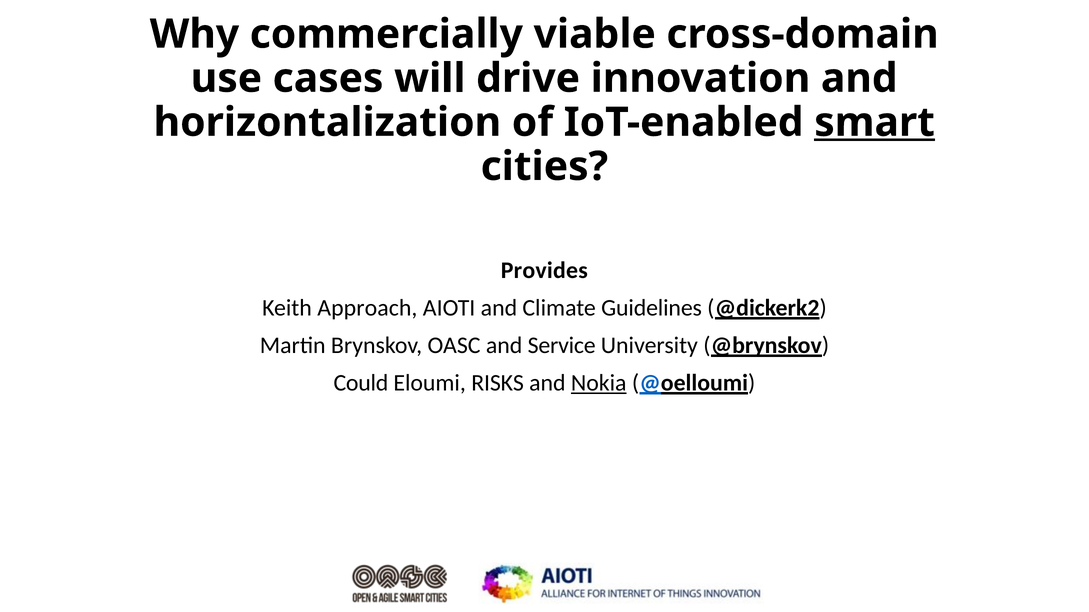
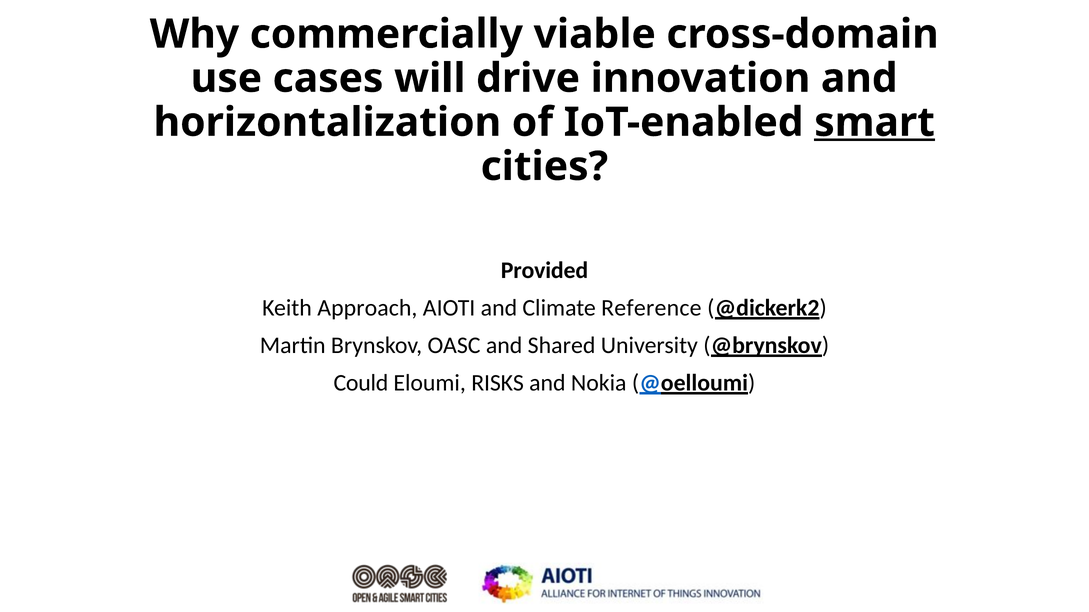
Provides: Provides -> Provided
Guidelines: Guidelines -> Reference
Service: Service -> Shared
Nokia underline: present -> none
